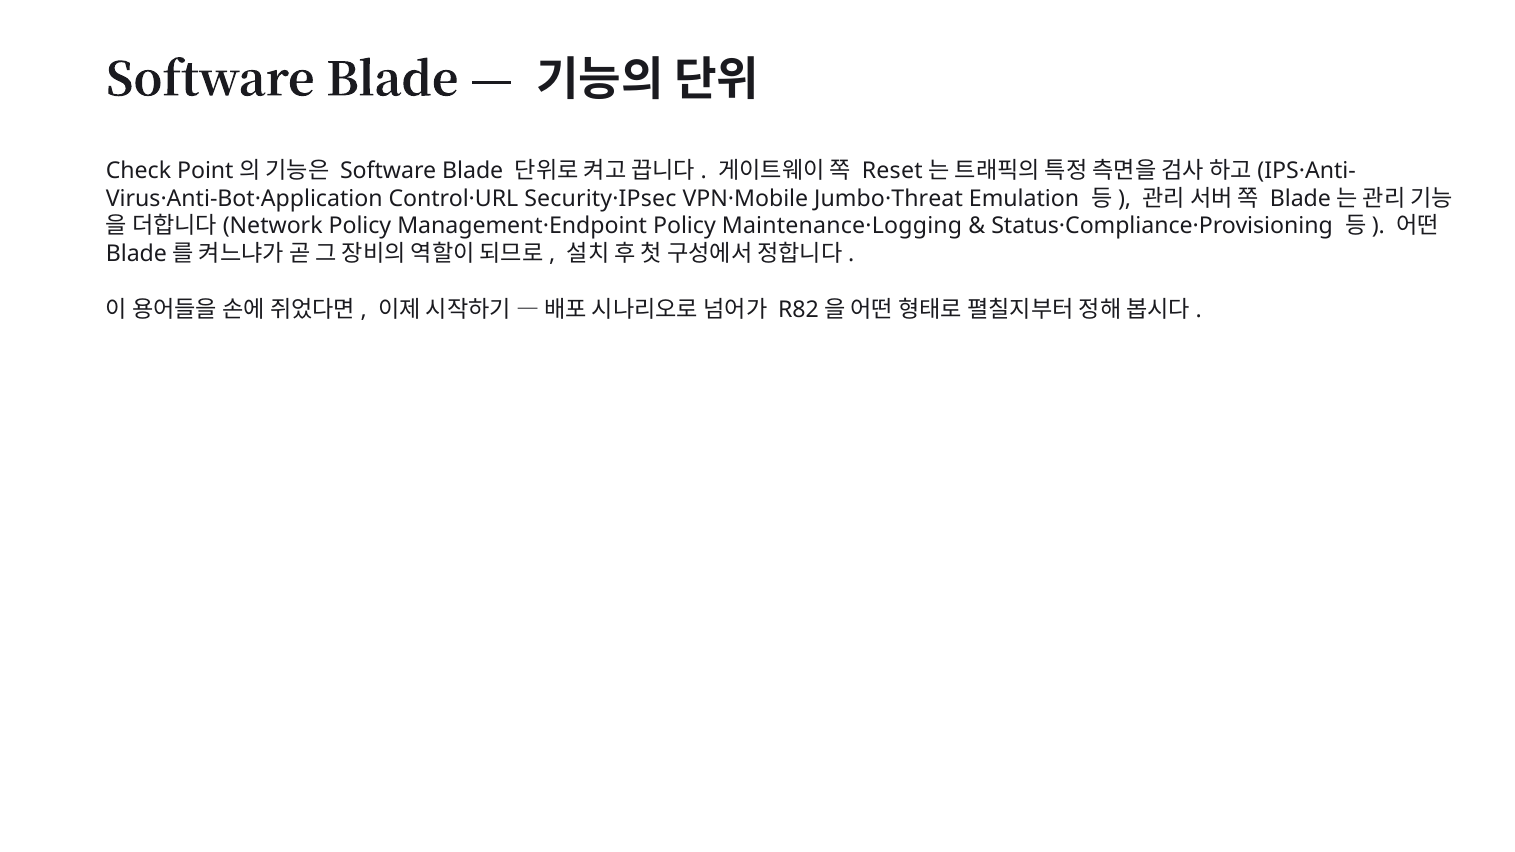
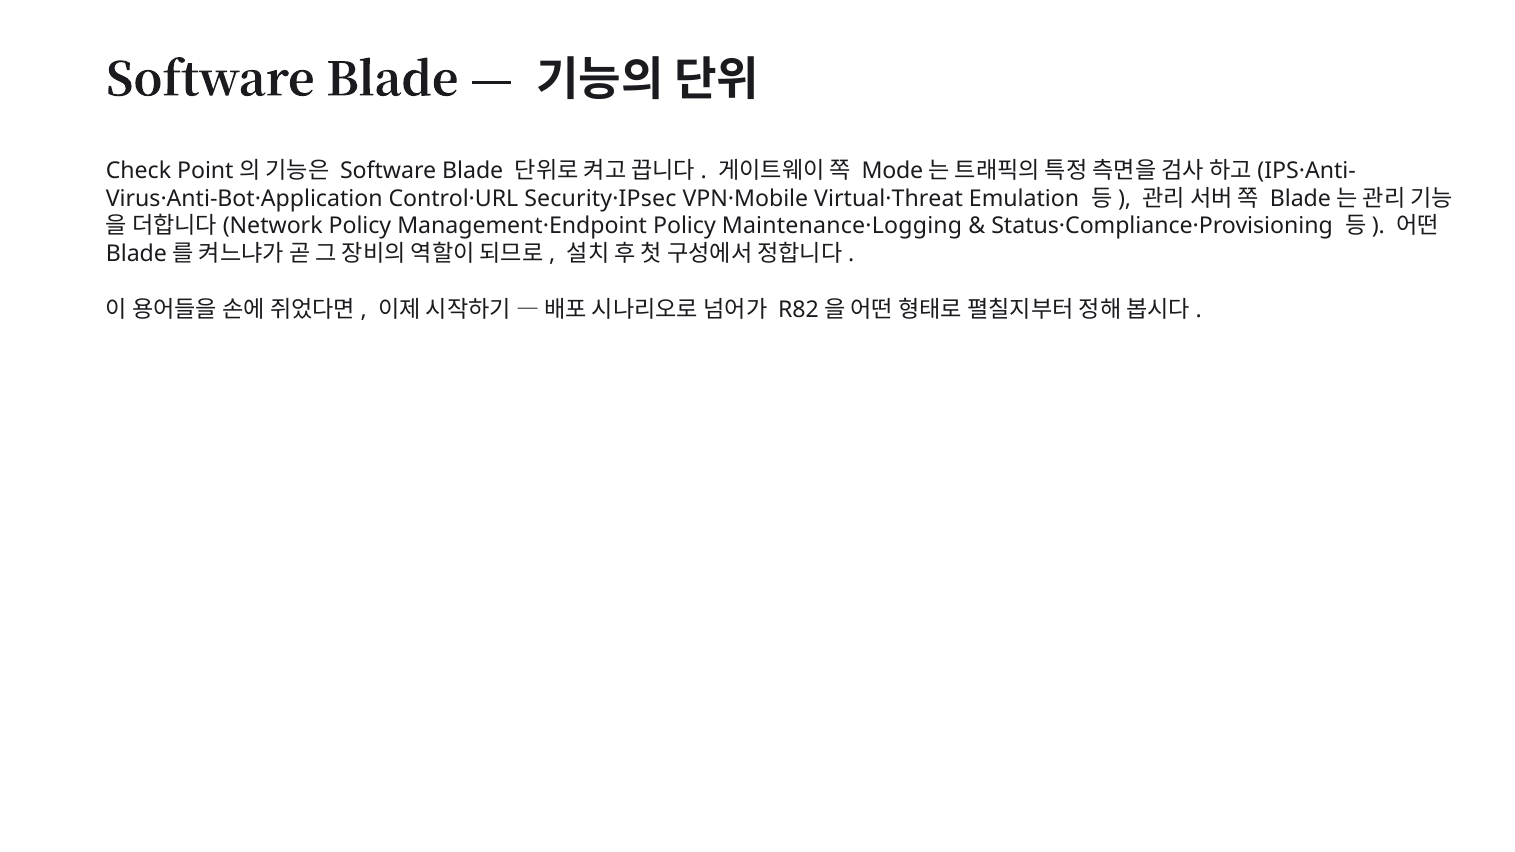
Reset: Reset -> Mode
Jumbo·Threat: Jumbo·Threat -> Virtual·Threat
